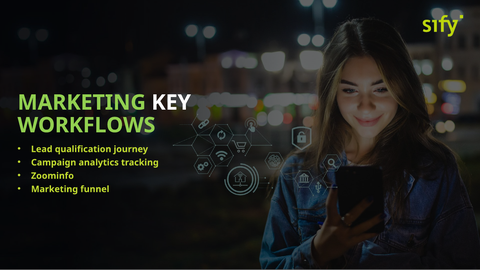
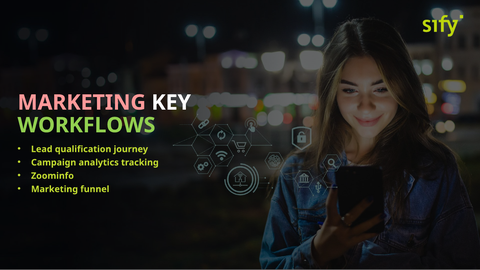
MARKETING at (82, 103) colour: light green -> pink
